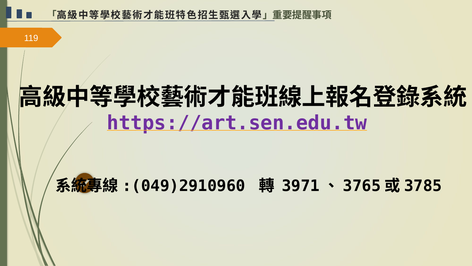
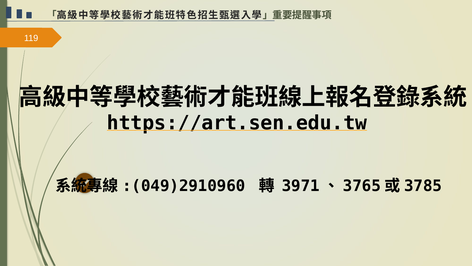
https://art.sen.edu.tw colour: purple -> black
